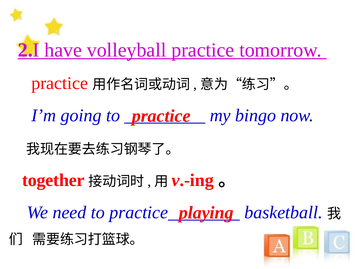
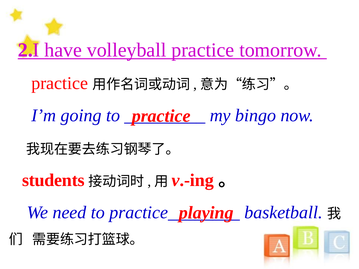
together: together -> students
